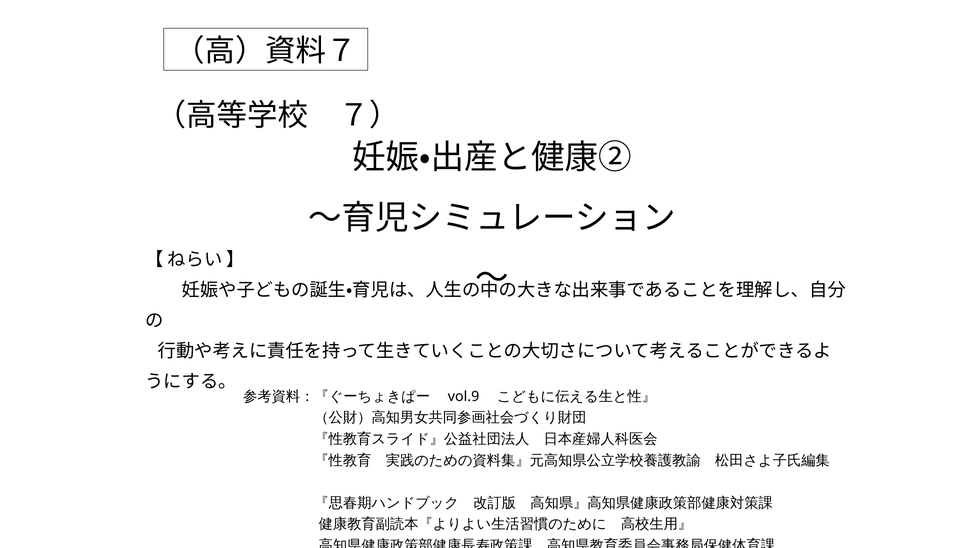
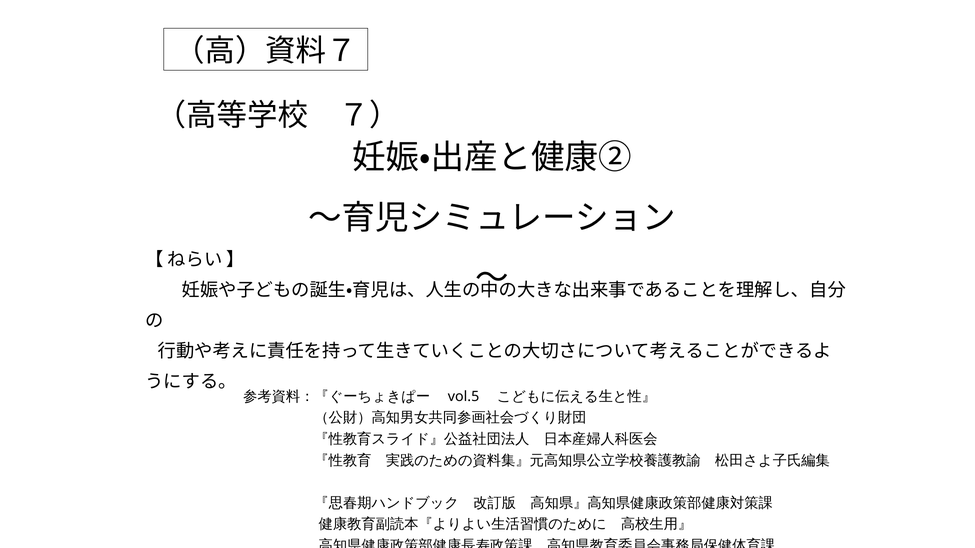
vol.9: vol.9 -> vol.5
